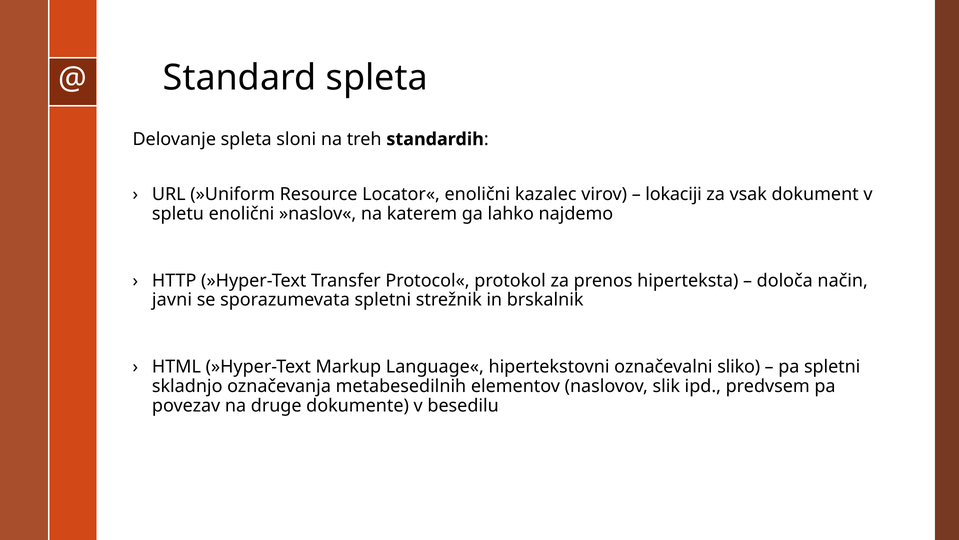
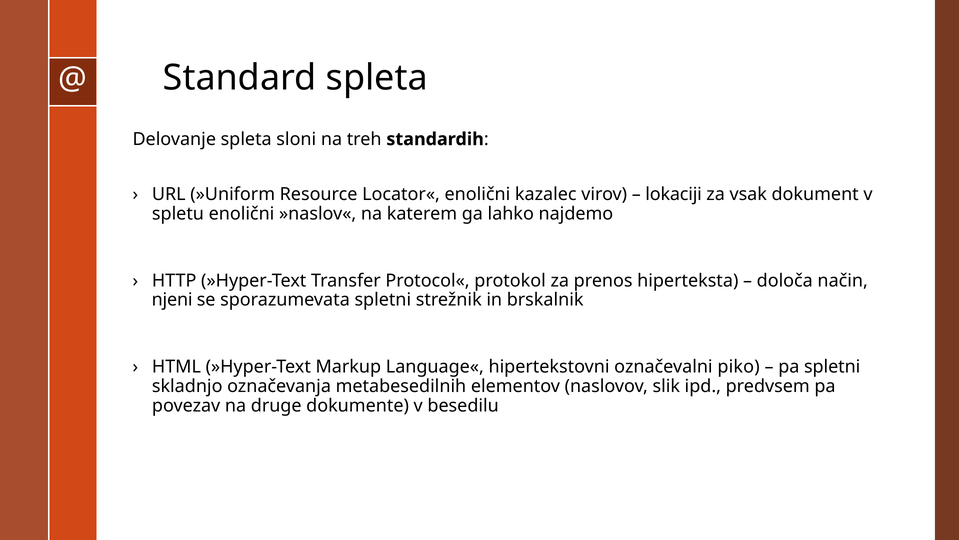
javni: javni -> njeni
sliko: sliko -> piko
